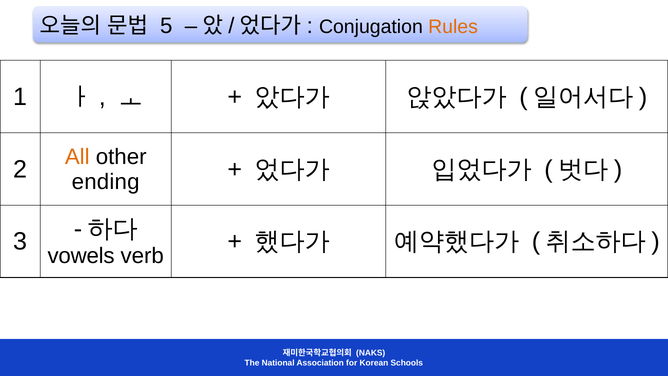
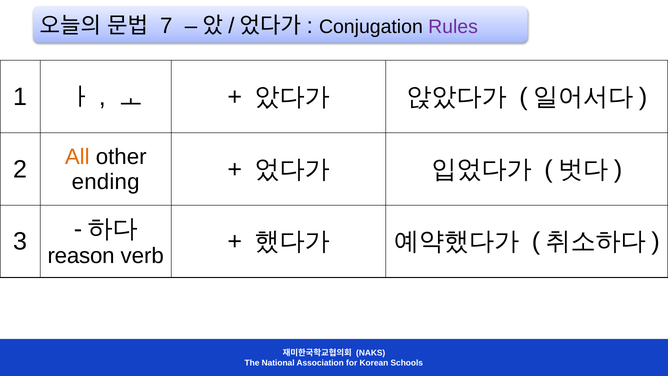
5: 5 -> 7
Rules colour: orange -> purple
vowels: vowels -> reason
